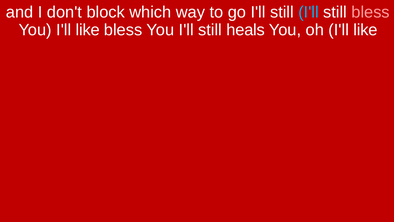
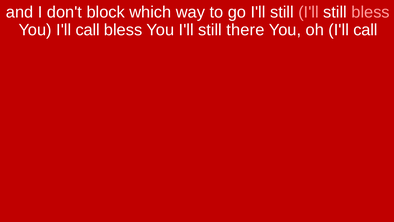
I'll at (308, 12) colour: light blue -> pink
You I'll like: like -> call
heals: heals -> there
oh I'll like: like -> call
